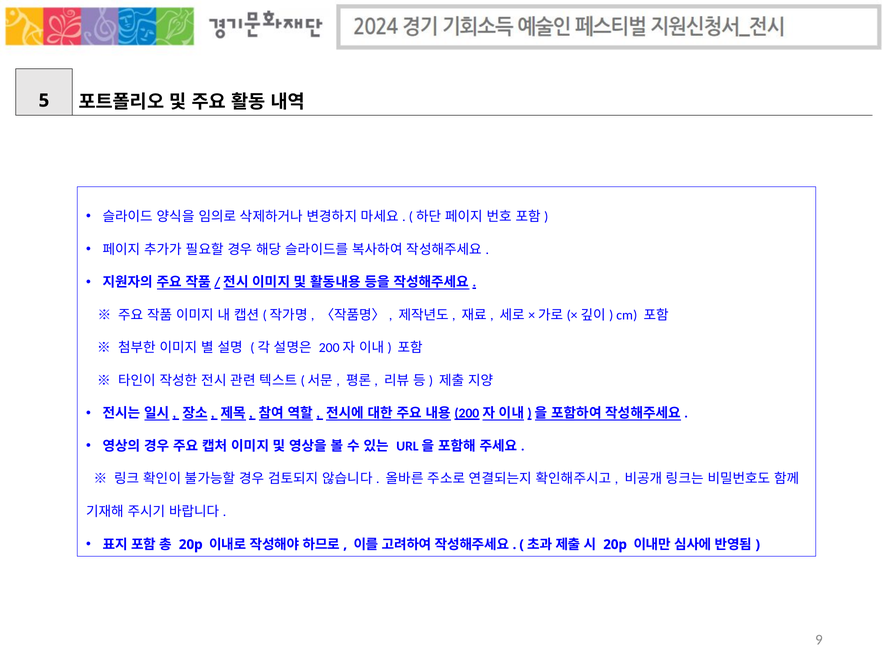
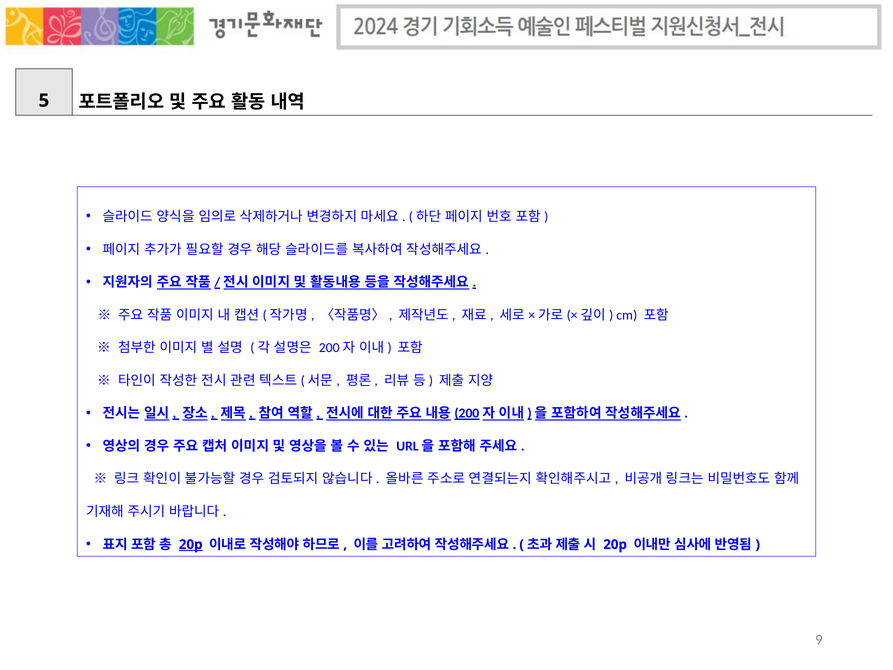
20p at (191, 544) underline: none -> present
